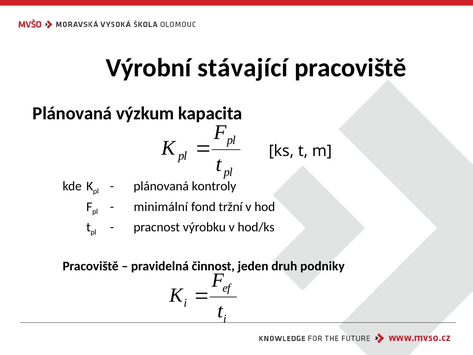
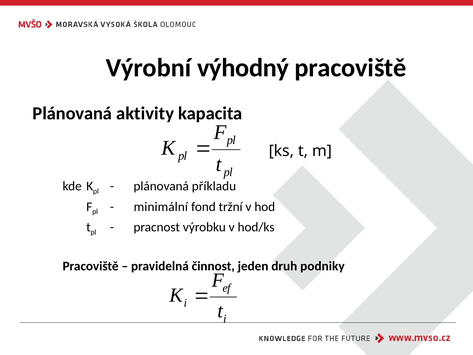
stávající: stávající -> výhodný
výzkum: výzkum -> aktivity
kontroly: kontroly -> příkladu
